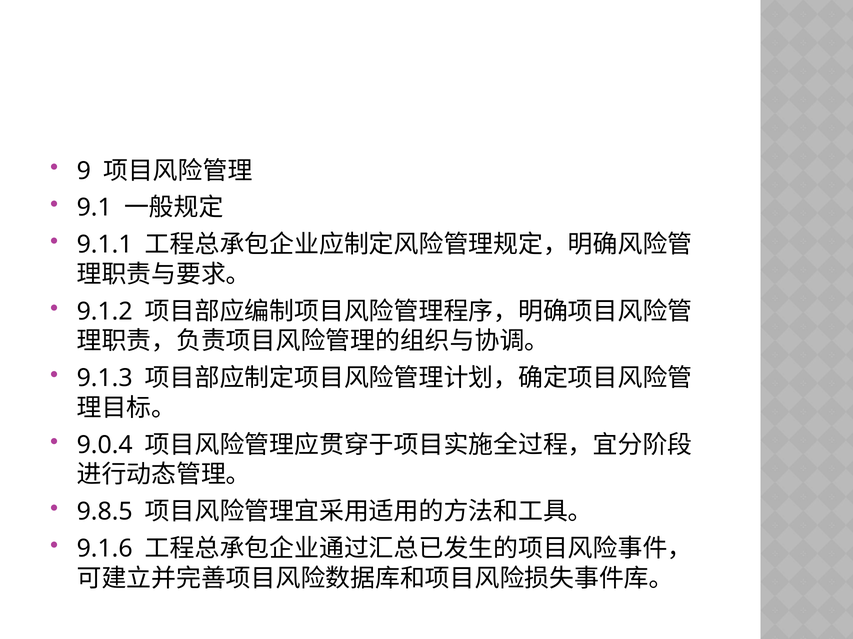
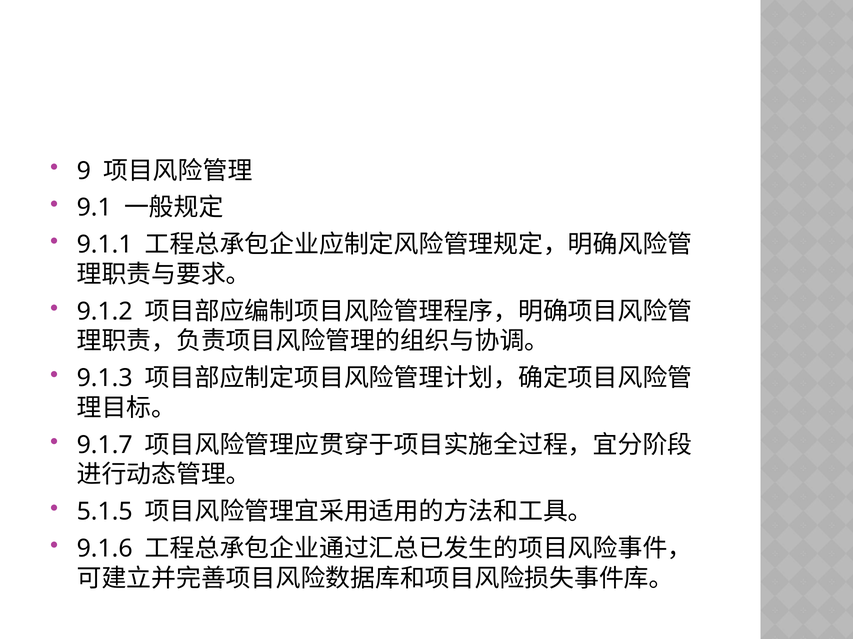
9.0.4: 9.0.4 -> 9.1.7
9.8.5: 9.8.5 -> 5.1.5
